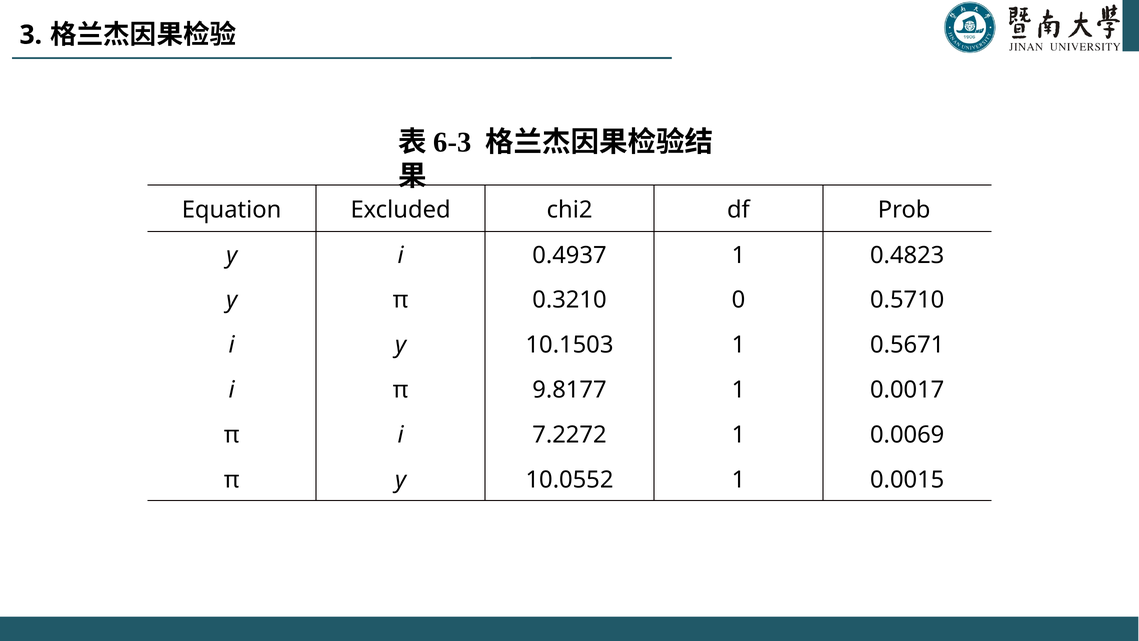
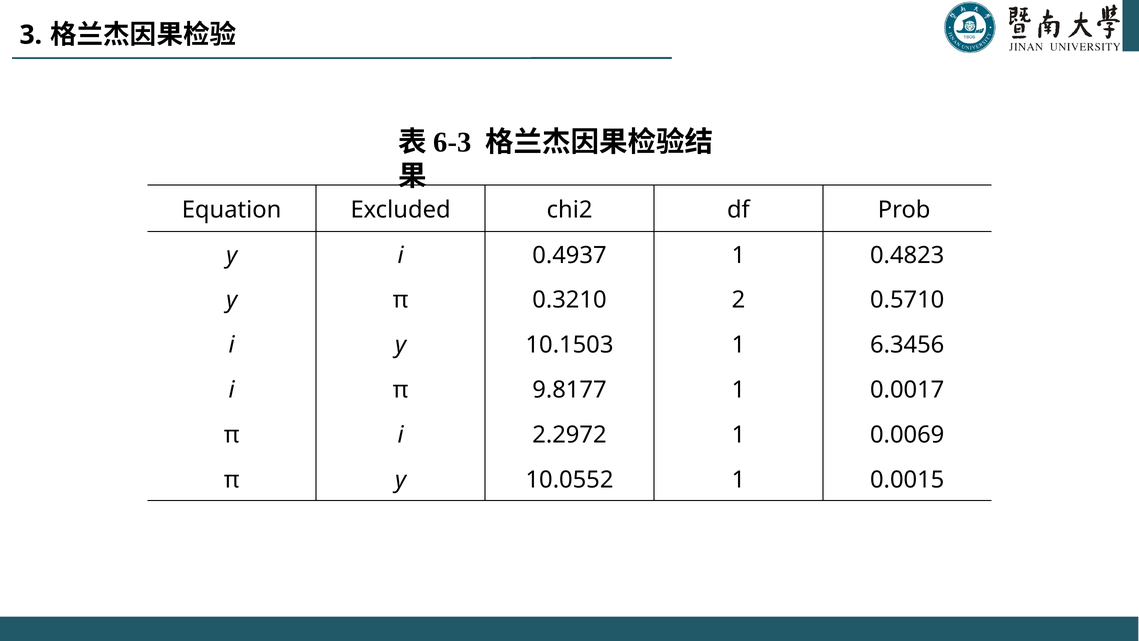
0: 0 -> 2
0.5671: 0.5671 -> 6.3456
7.2272: 7.2272 -> 2.2972
